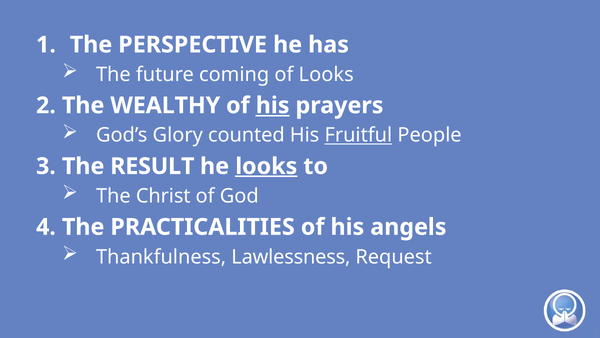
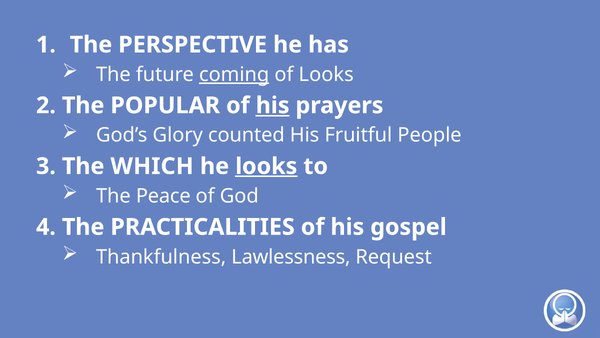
coming underline: none -> present
WEALTHY: WEALTHY -> POPULAR
Fruitful underline: present -> none
RESULT: RESULT -> WHICH
Christ: Christ -> Peace
angels: angels -> gospel
